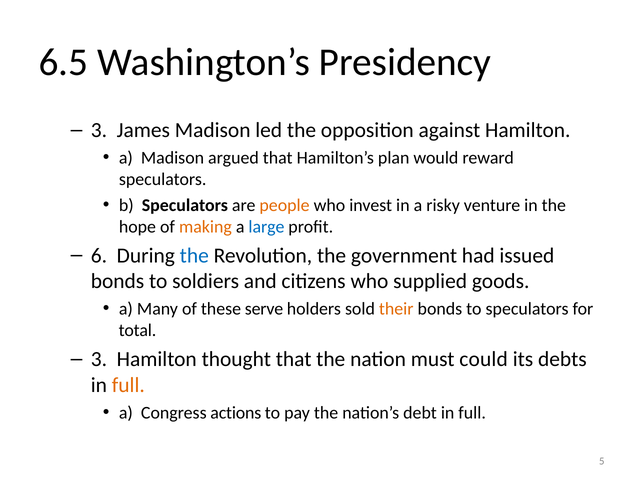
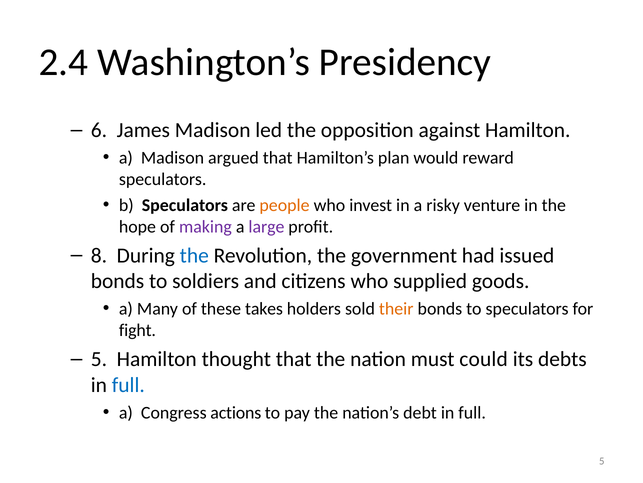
6.5: 6.5 -> 2.4
3 at (99, 130): 3 -> 6
making colour: orange -> purple
large colour: blue -> purple
6: 6 -> 8
serve: serve -> takes
total: total -> fight
3 at (99, 359): 3 -> 5
full at (128, 384) colour: orange -> blue
